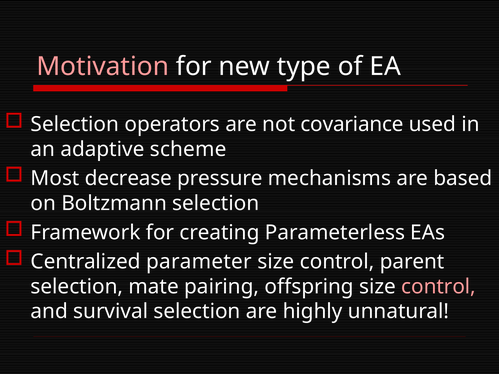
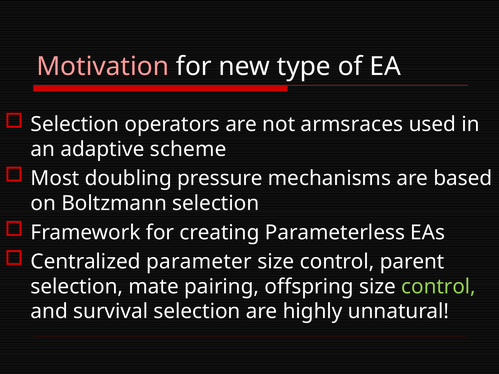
covariance: covariance -> armsraces
decrease: decrease -> doubling
control at (439, 287) colour: pink -> light green
